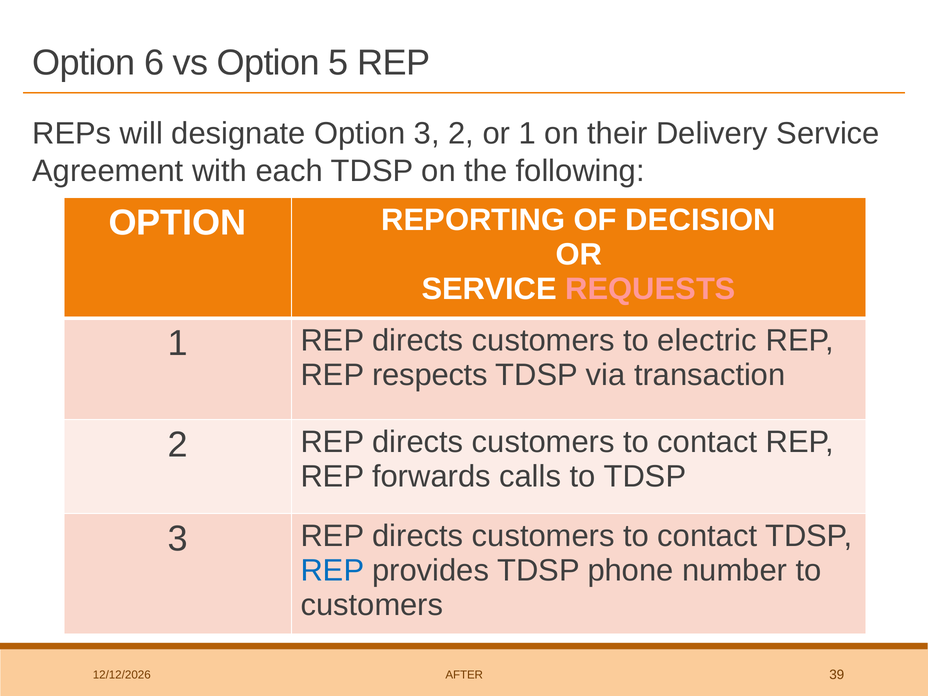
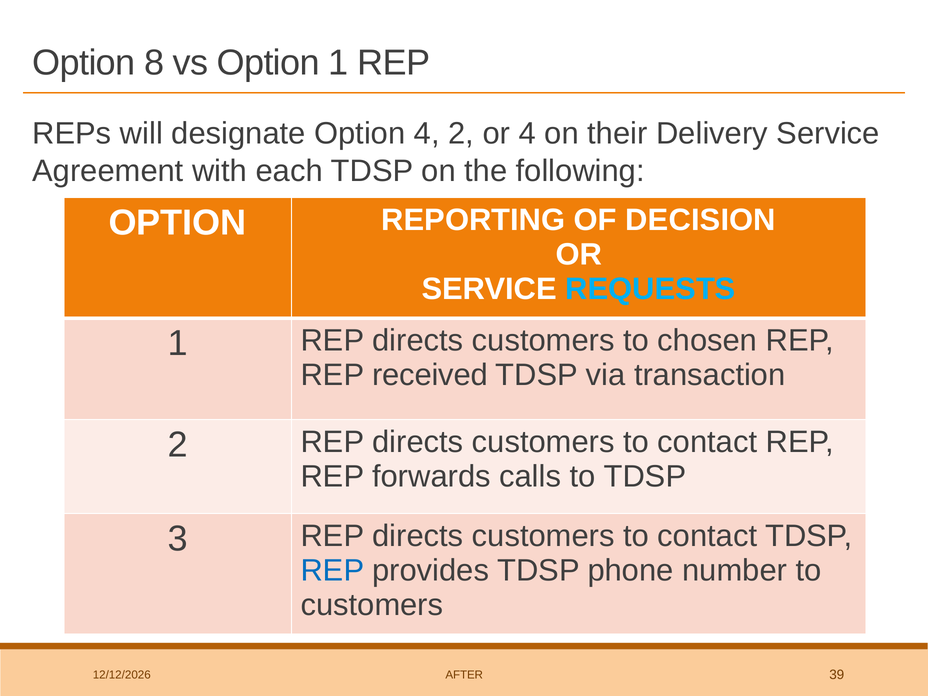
6: 6 -> 8
Option 5: 5 -> 1
Option 3: 3 -> 4
or 1: 1 -> 4
REQUESTS colour: pink -> light blue
electric: electric -> chosen
respects: respects -> received
